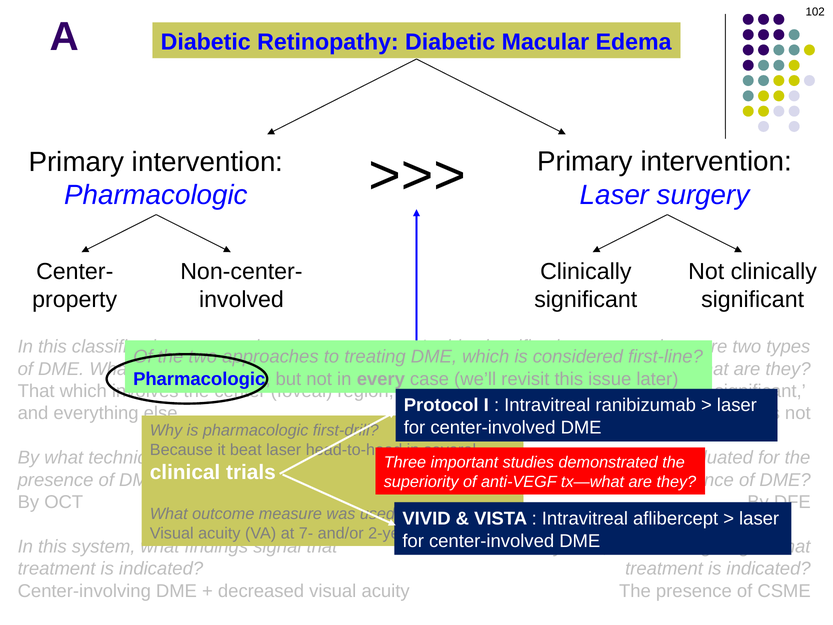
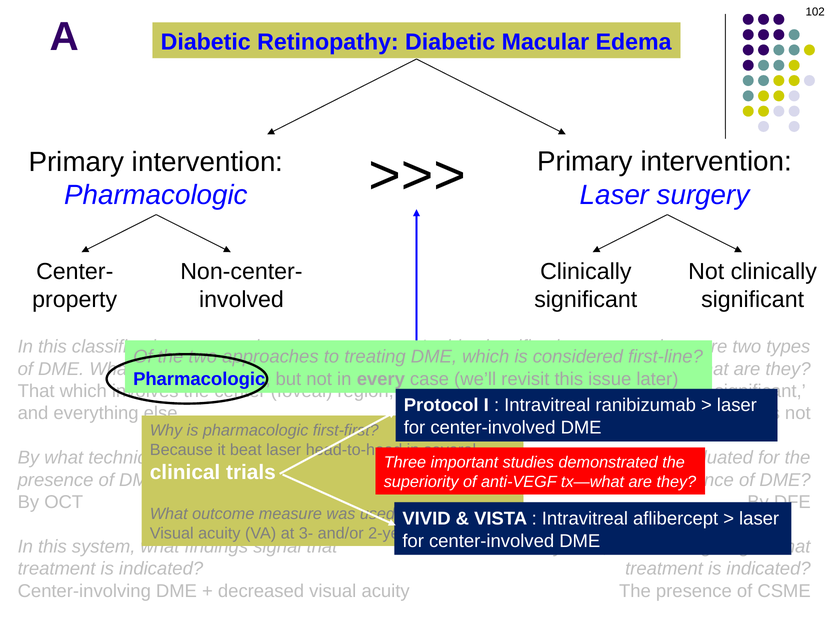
first-drill: first-drill -> first-first
7-: 7- -> 3-
